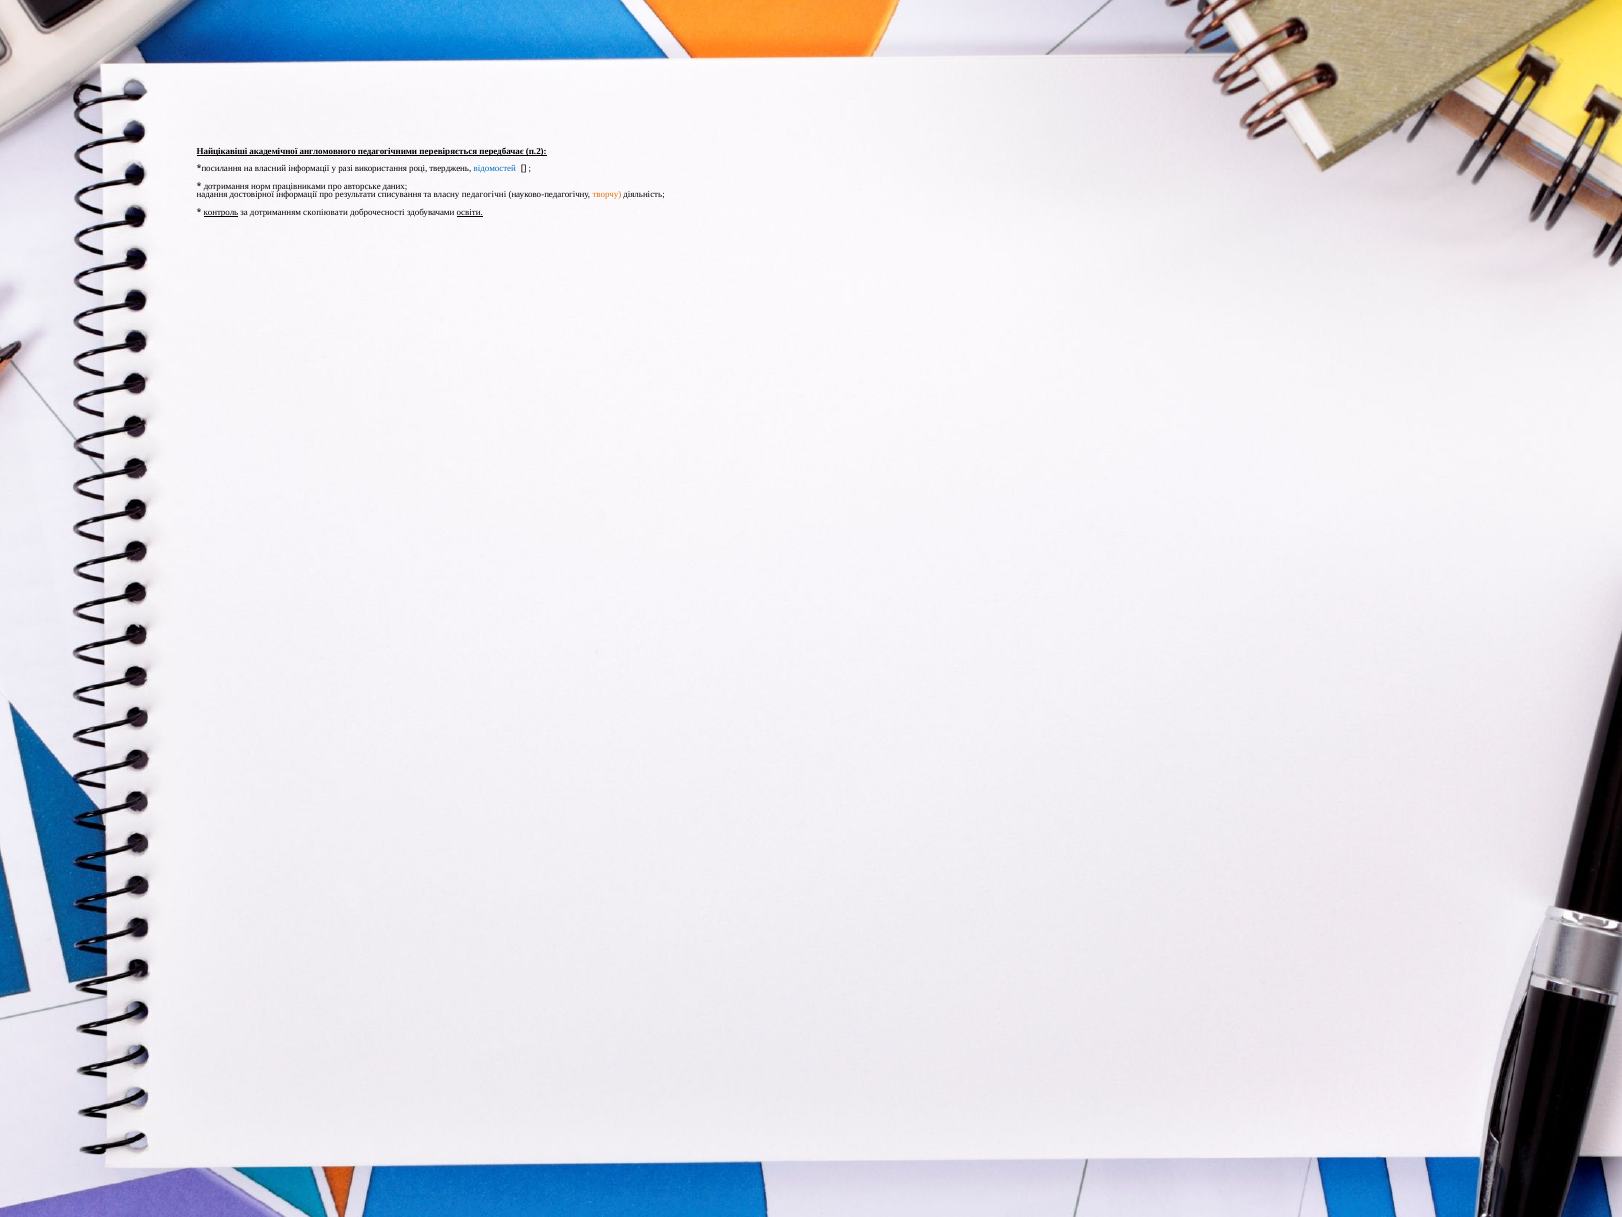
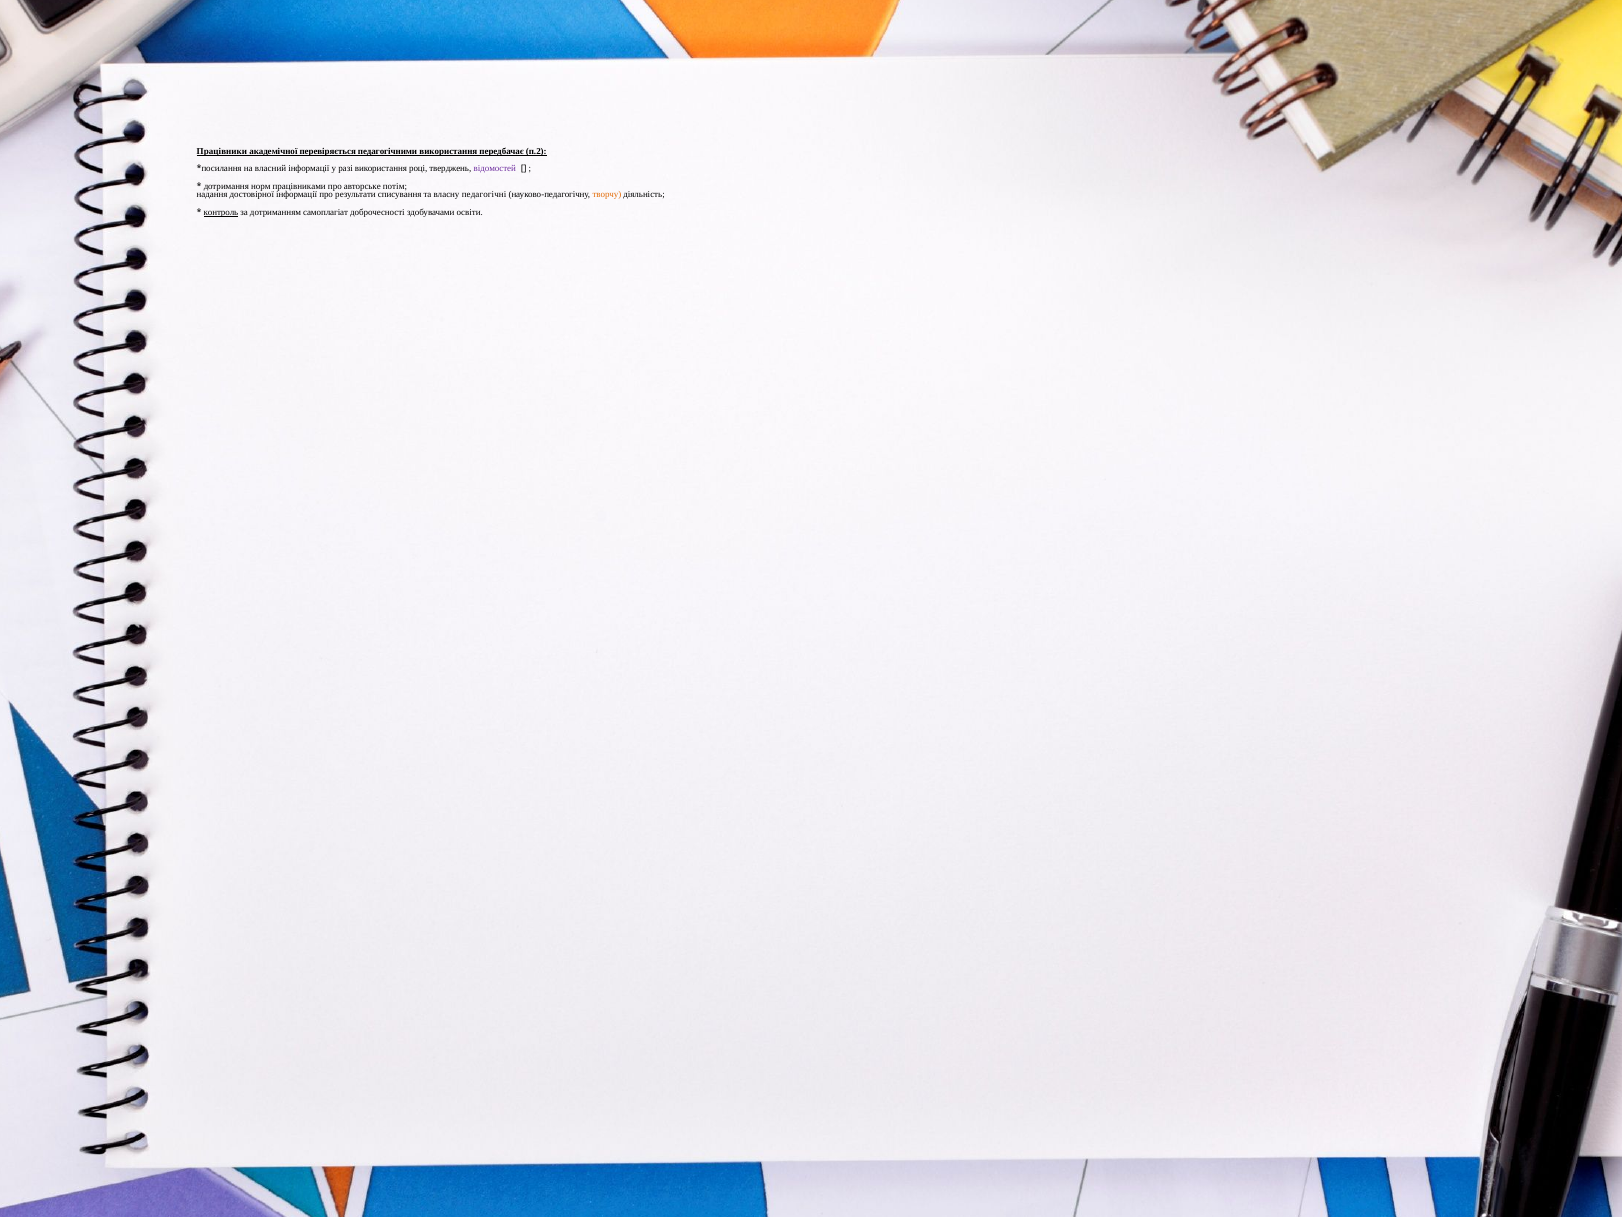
Найцікавіші: Найцікавіші -> Працівники
англомовного: англомовного -> перевіряється
педагогічними перевіряється: перевіряється -> використання
відомостей colour: blue -> purple
даних: даних -> потім
скопіювати: скопіювати -> самоплагіат
освіти underline: present -> none
